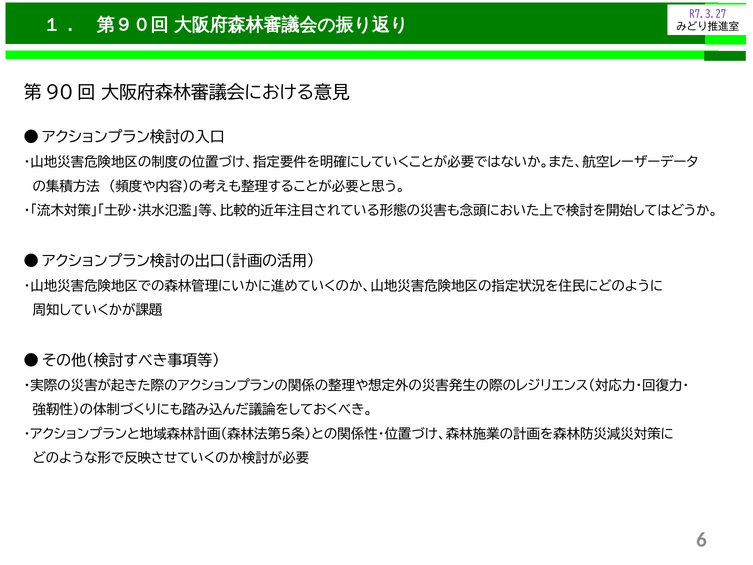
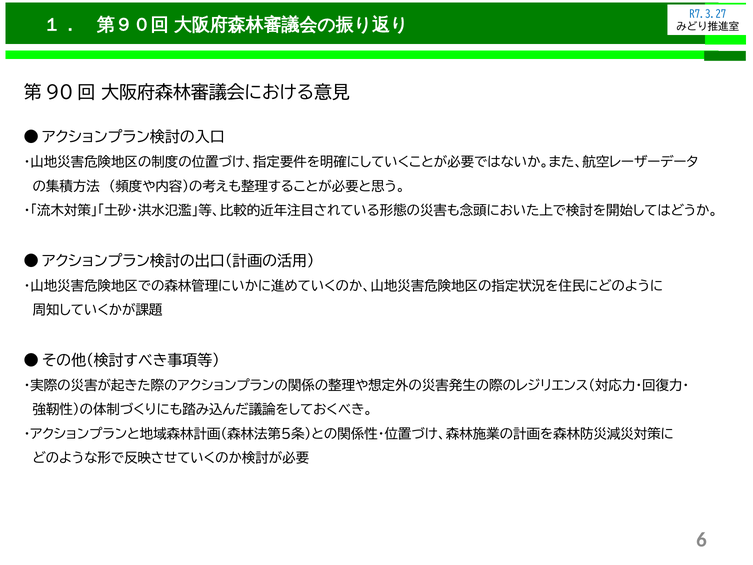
R7.3.27 colour: purple -> blue
